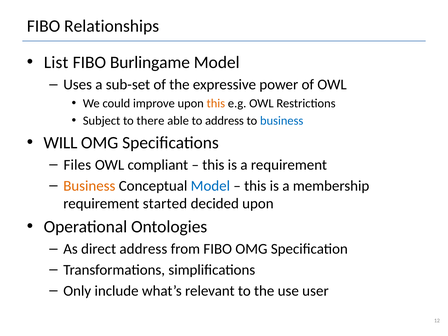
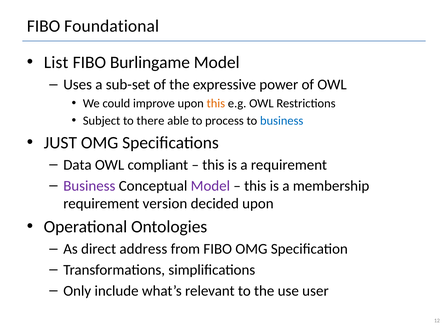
Relationships: Relationships -> Foundational
to address: address -> process
WILL: WILL -> JUST
Files: Files -> Data
Business at (89, 186) colour: orange -> purple
Model at (210, 186) colour: blue -> purple
started: started -> version
